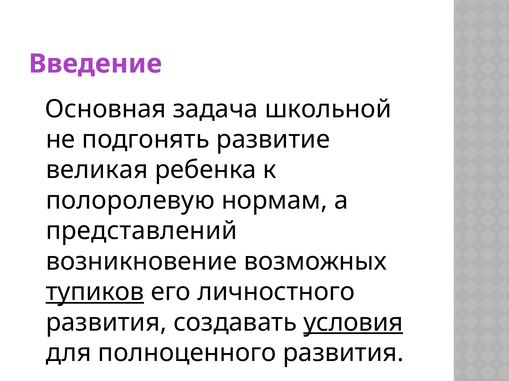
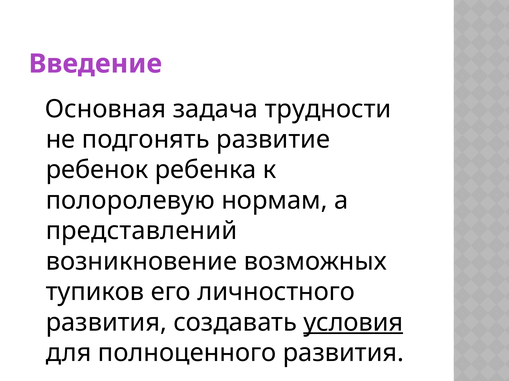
школьной: школьной -> трудности
великая: великая -> ребенок
тупиков underline: present -> none
